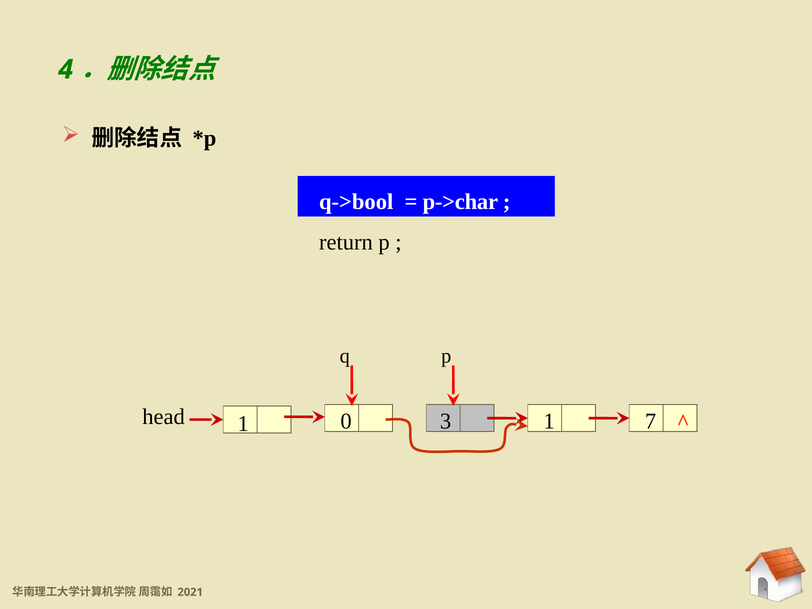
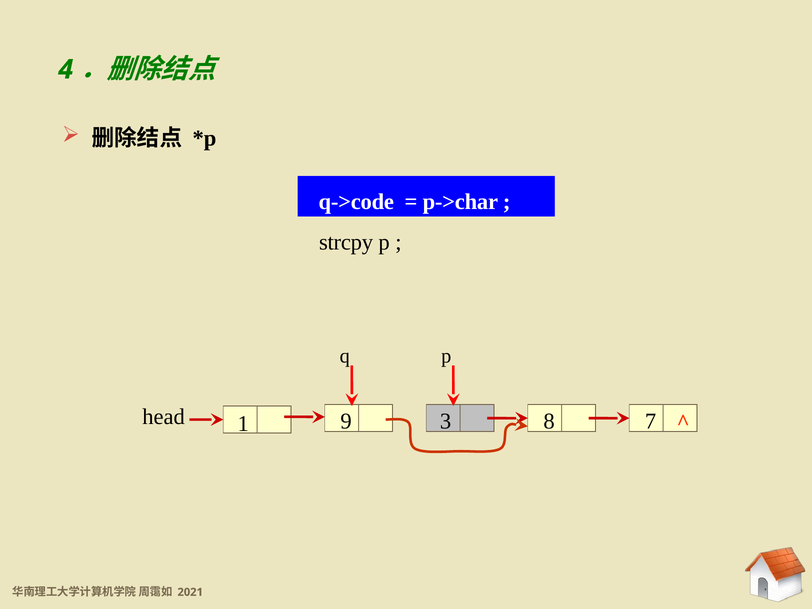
q->bool: q->bool -> q->code
return: return -> strcpy
3 1: 1 -> 8
0: 0 -> 9
